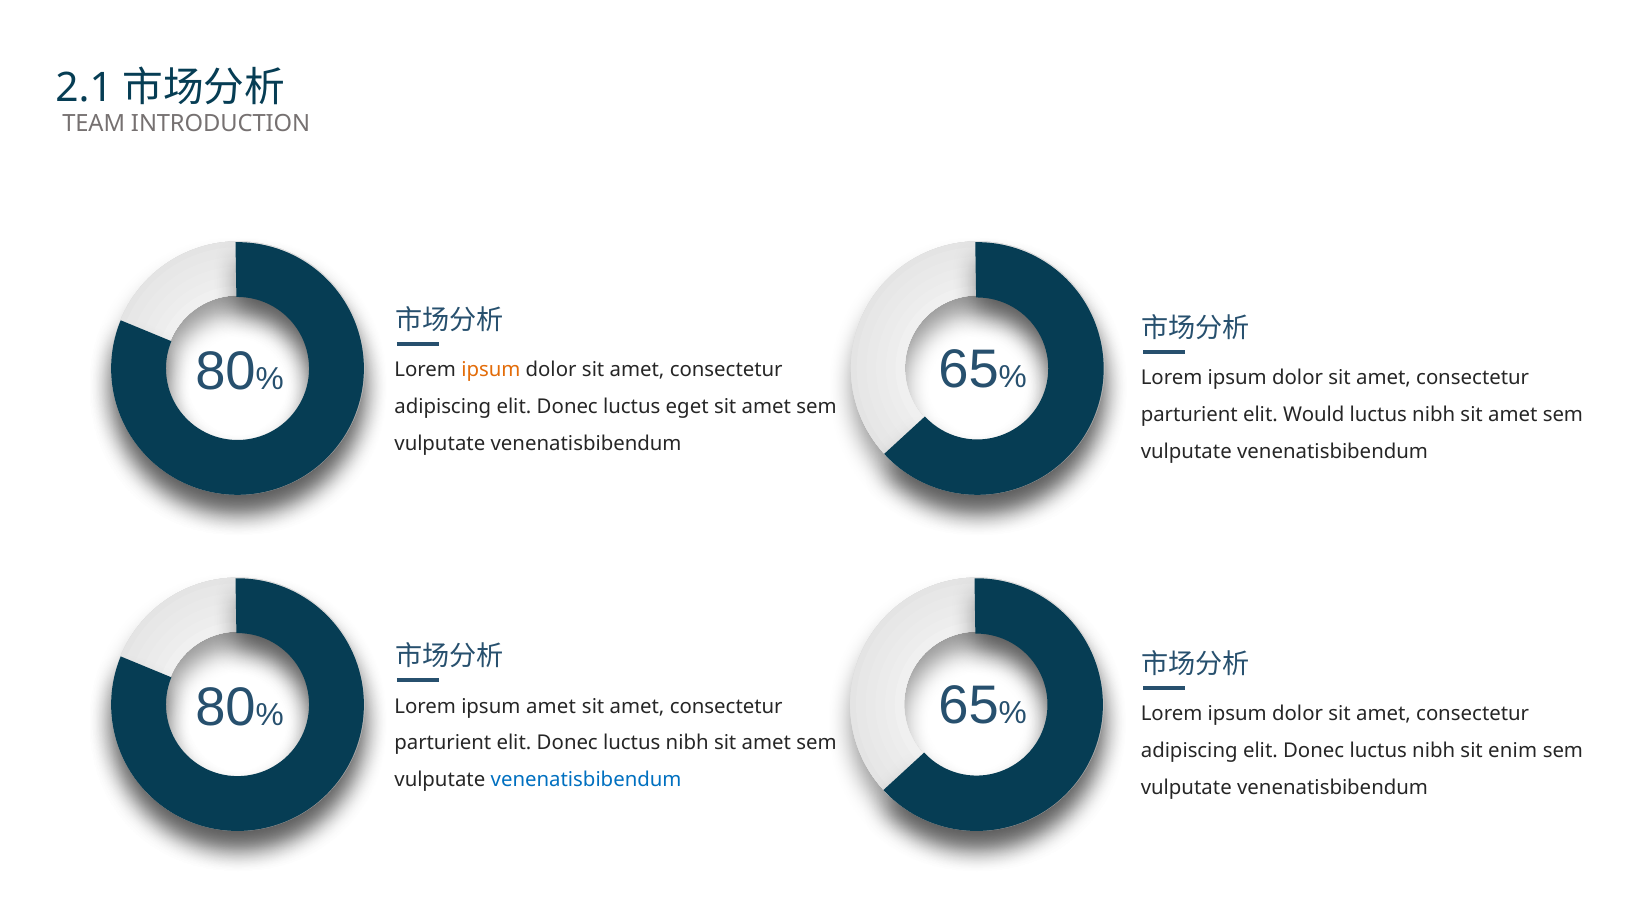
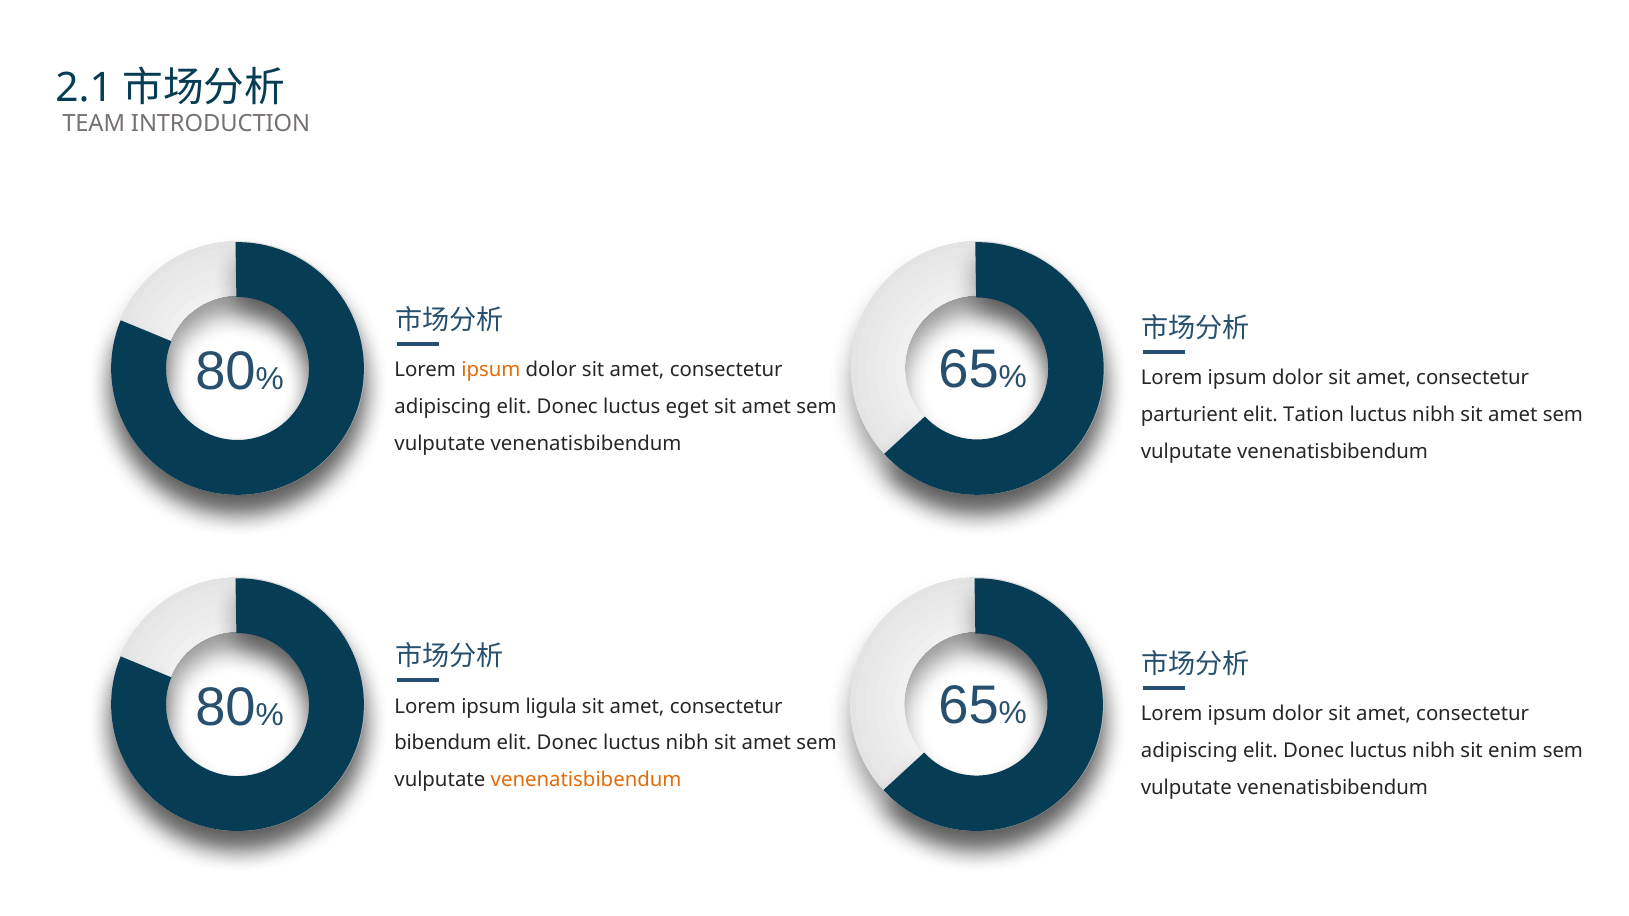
Would: Would -> Tation
ipsum amet: amet -> ligula
parturient at (443, 743): parturient -> bibendum
venenatisbibendum at (586, 780) colour: blue -> orange
